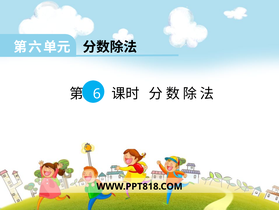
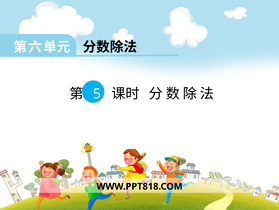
6: 6 -> 5
